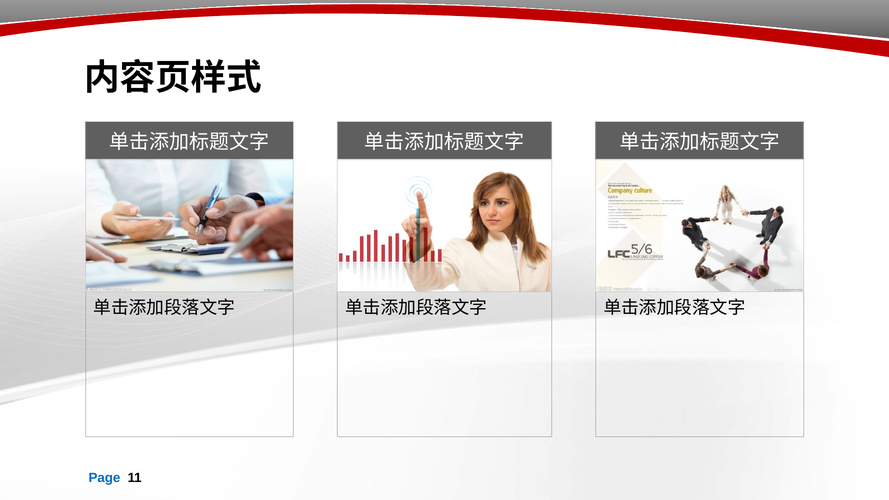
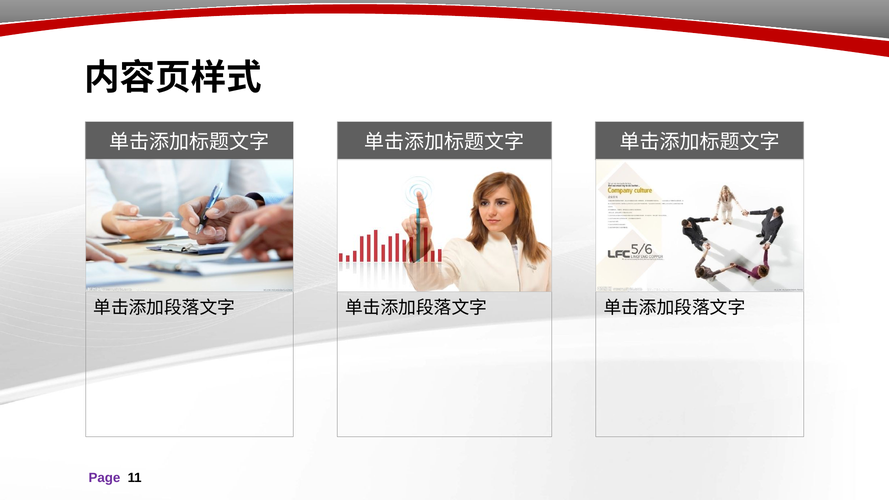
Page colour: blue -> purple
